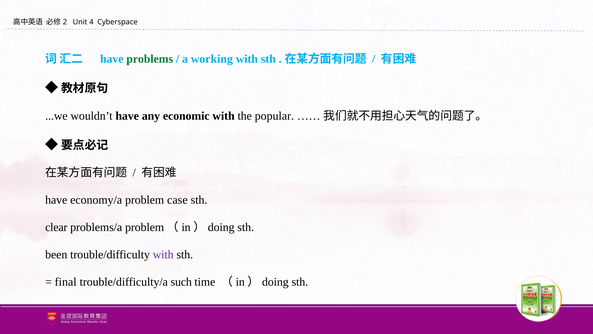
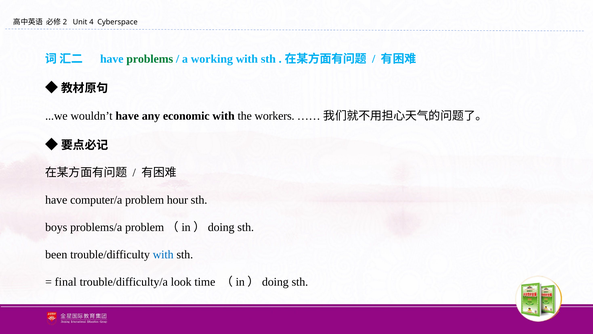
popular: popular -> workers
economy/a: economy/a -> computer/a
case: case -> hour
clear: clear -> boys
with at (163, 254) colour: purple -> blue
such: such -> look
